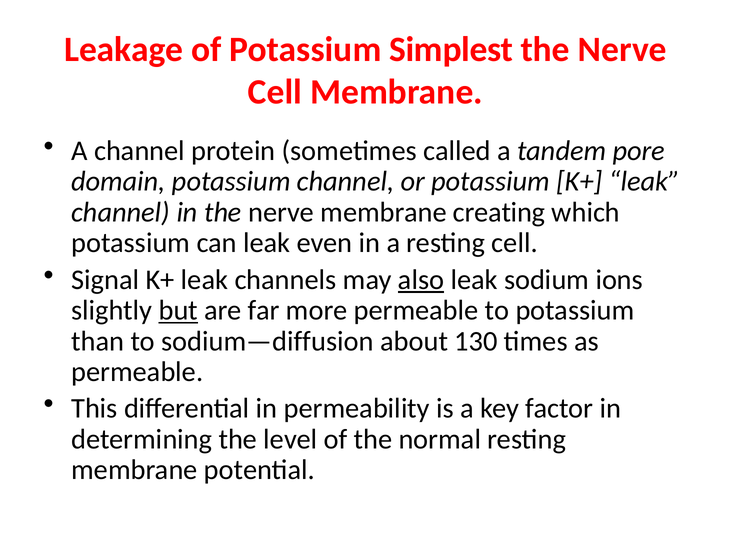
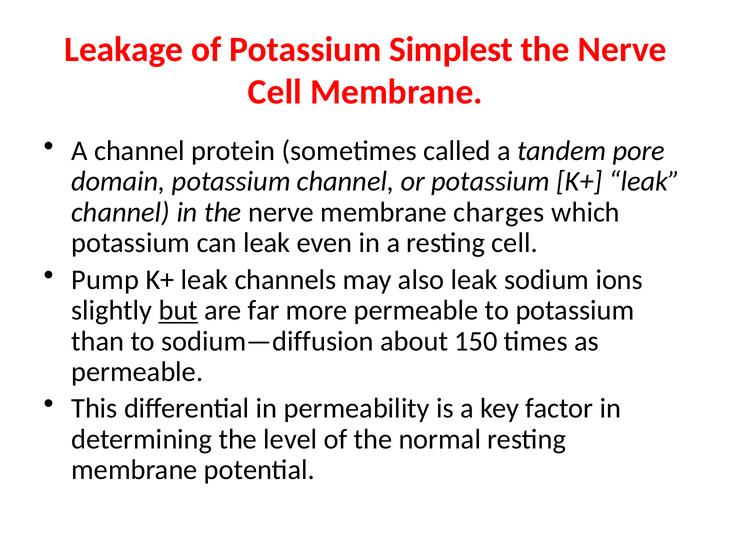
creating: creating -> charges
Signal: Signal -> Pump
also underline: present -> none
130: 130 -> 150
